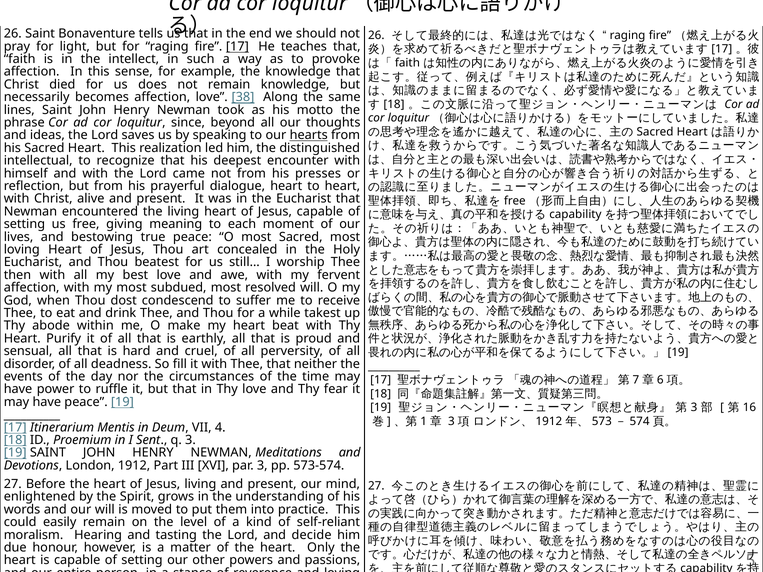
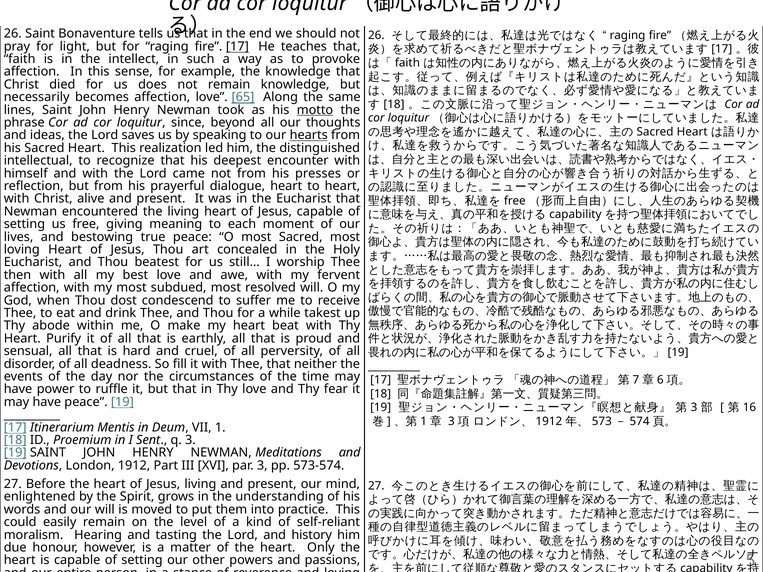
38: 38 -> 65
motto underline: none -> present
VII 4: 4 -> 1
decide: decide -> history
